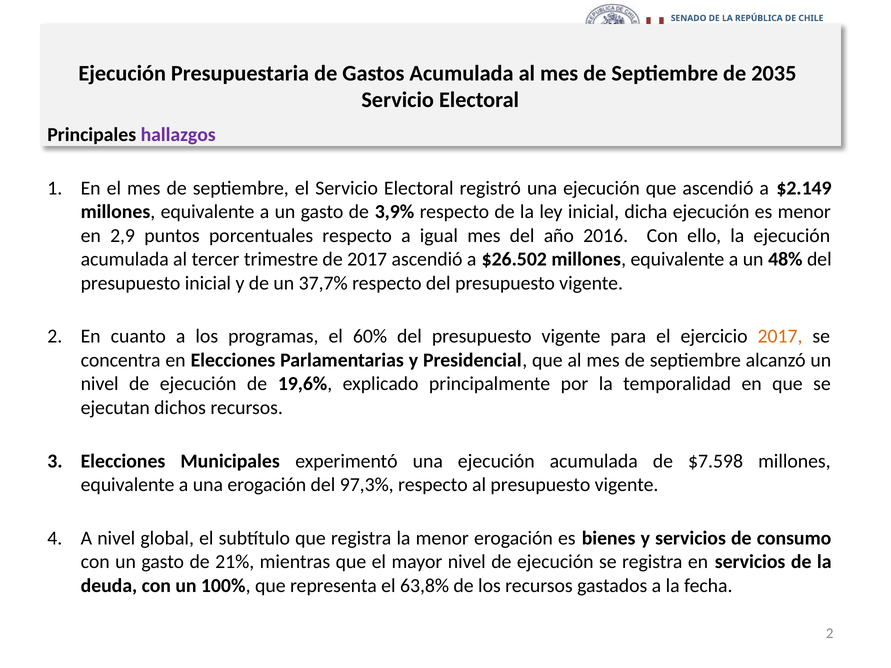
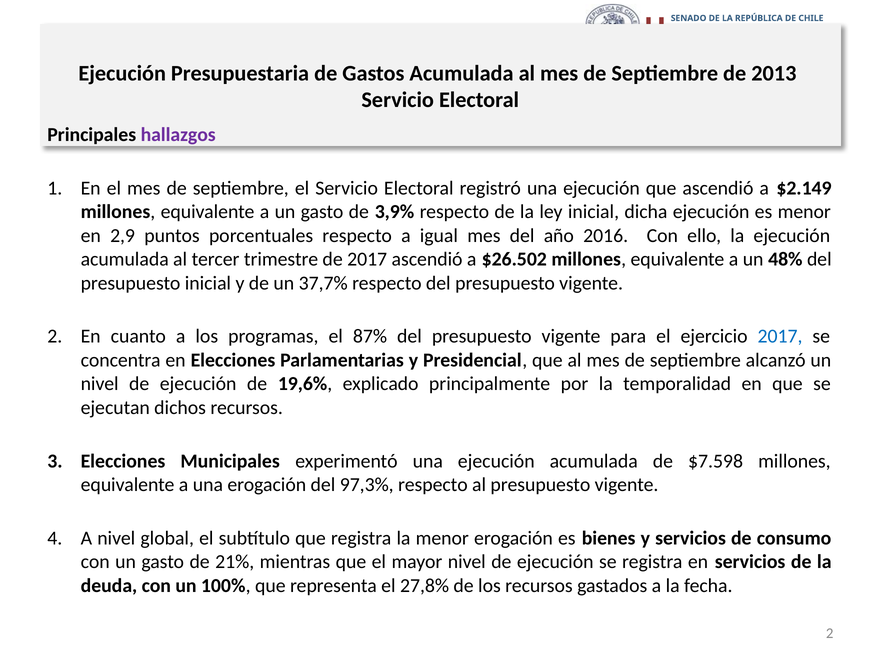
2035: 2035 -> 2013
60%: 60% -> 87%
2017 at (780, 337) colour: orange -> blue
63,8%: 63,8% -> 27,8%
